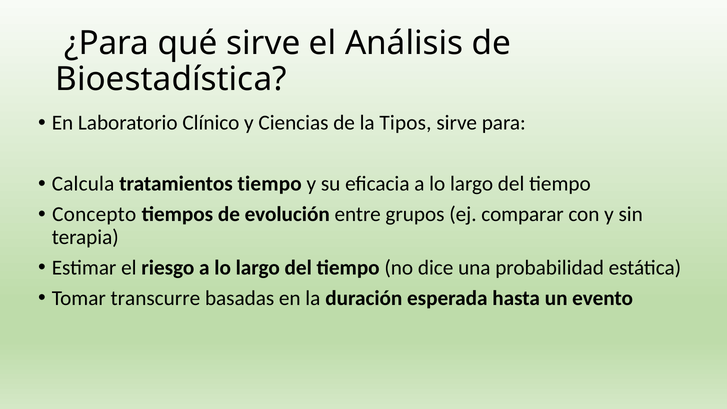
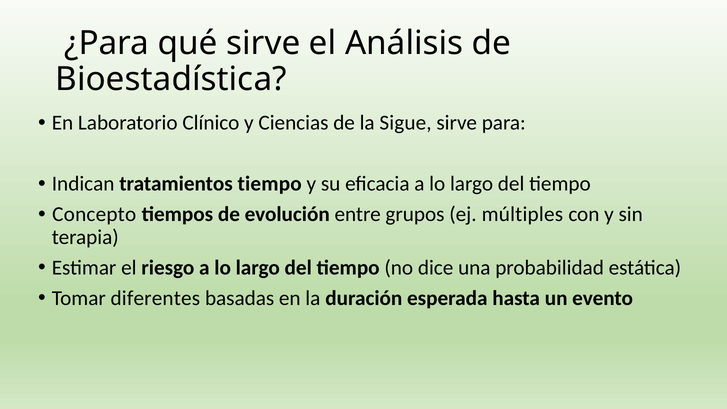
Tipos: Tipos -> Sigue
Calcula: Calcula -> Indican
comparar: comparar -> múltiples
transcurre: transcurre -> diferentes
